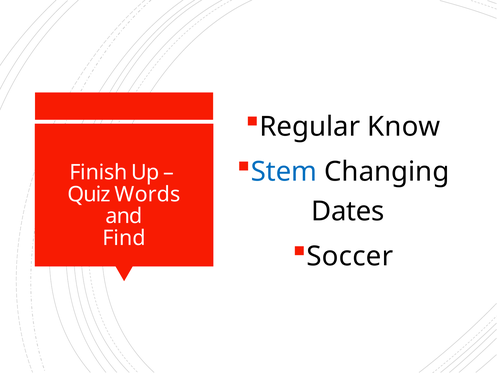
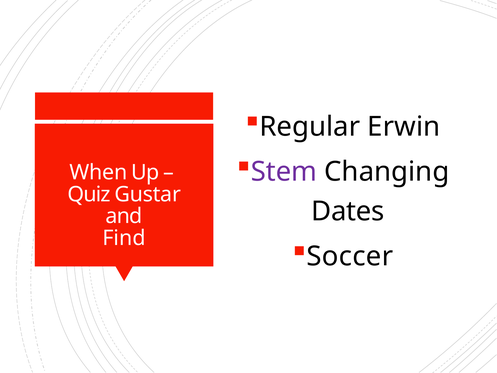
Know: Know -> Erwin
Stem colour: blue -> purple
Finish: Finish -> When
Words: Words -> Gustar
